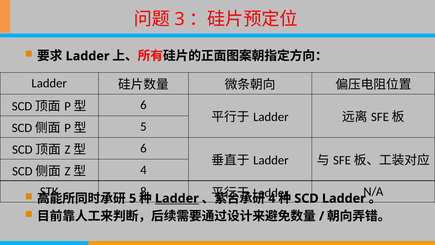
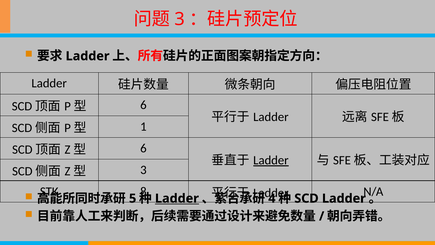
5 at (143, 127): 5 -> 1
Ladder at (271, 160) underline: none -> present
4 at (143, 170): 4 -> 3
